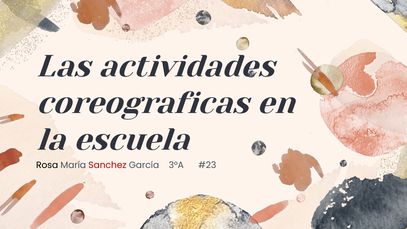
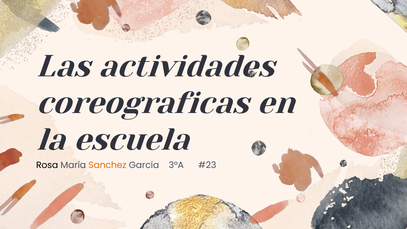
Sanchez colour: red -> orange
